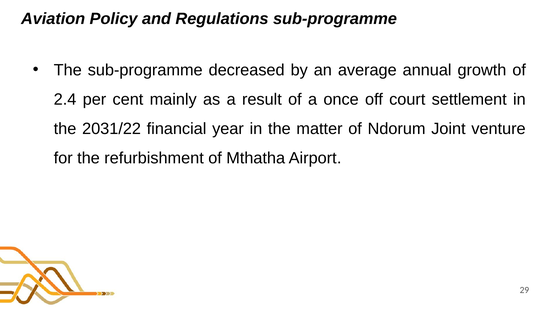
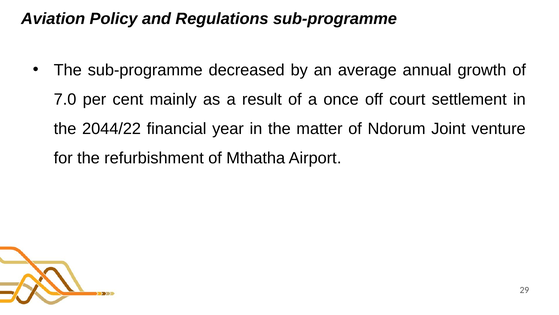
2.4: 2.4 -> 7.0
2031/22: 2031/22 -> 2044/22
